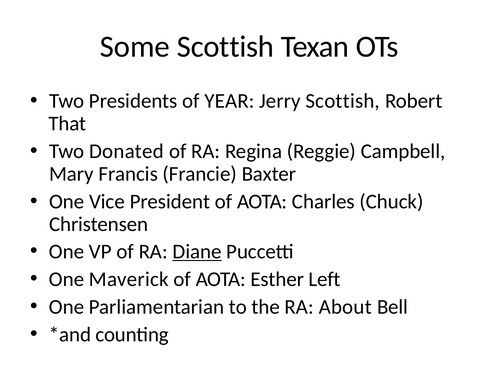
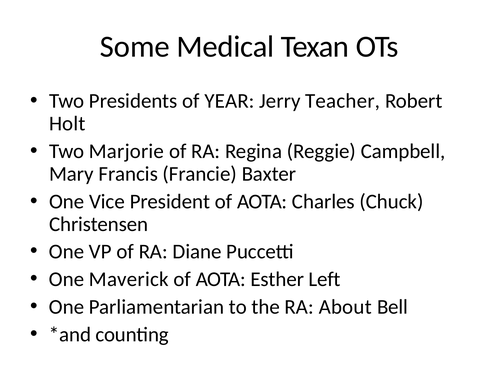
Some Scottish: Scottish -> Medical
Jerry Scottish: Scottish -> Teacher
That: That -> Holt
Donated: Donated -> Marjorie
Diane underline: present -> none
